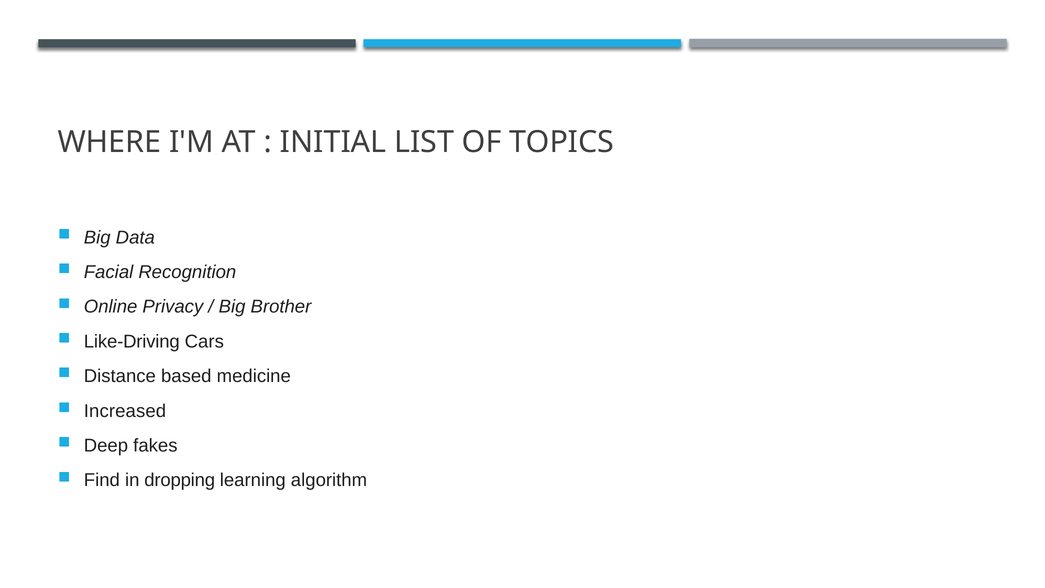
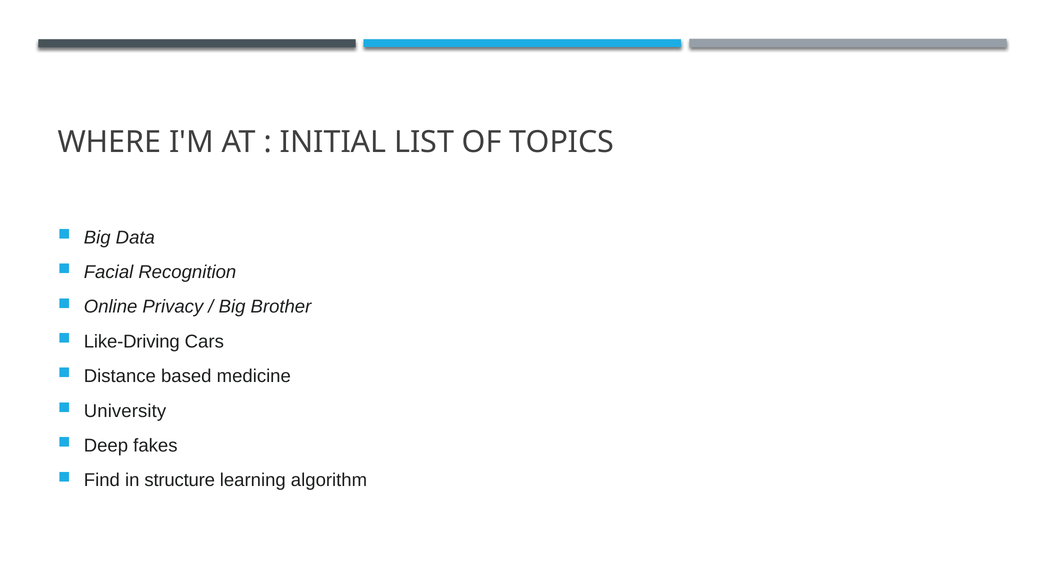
Increased: Increased -> University
dropping: dropping -> structure
